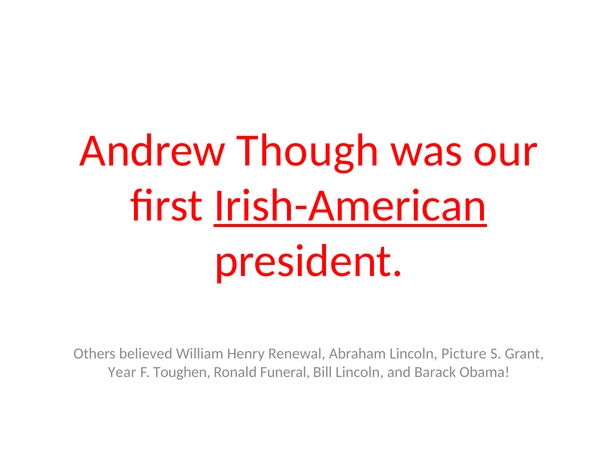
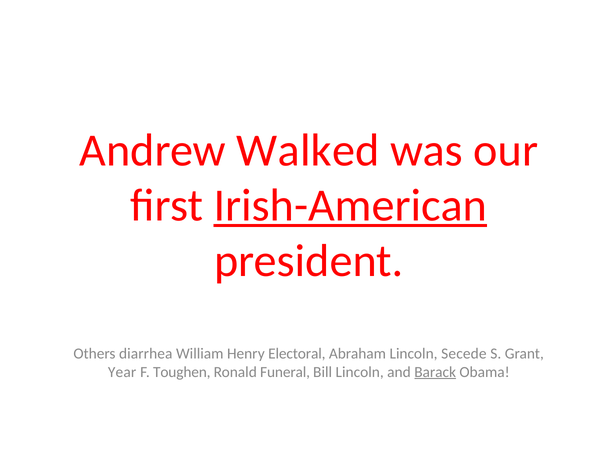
Though: Though -> Walked
believed: believed -> diarrhea
Renewal: Renewal -> Electoral
Picture: Picture -> Secede
Barack underline: none -> present
